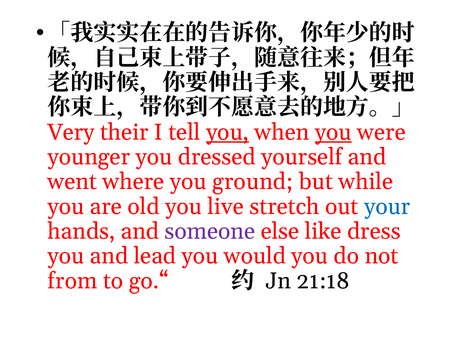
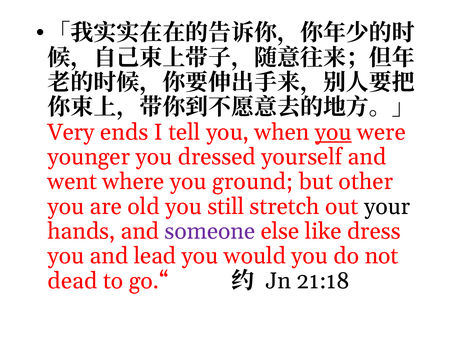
their: their -> ends
you at (228, 132) underline: present -> none
while: while -> other
live: live -> still
your colour: blue -> black
from: from -> dead
